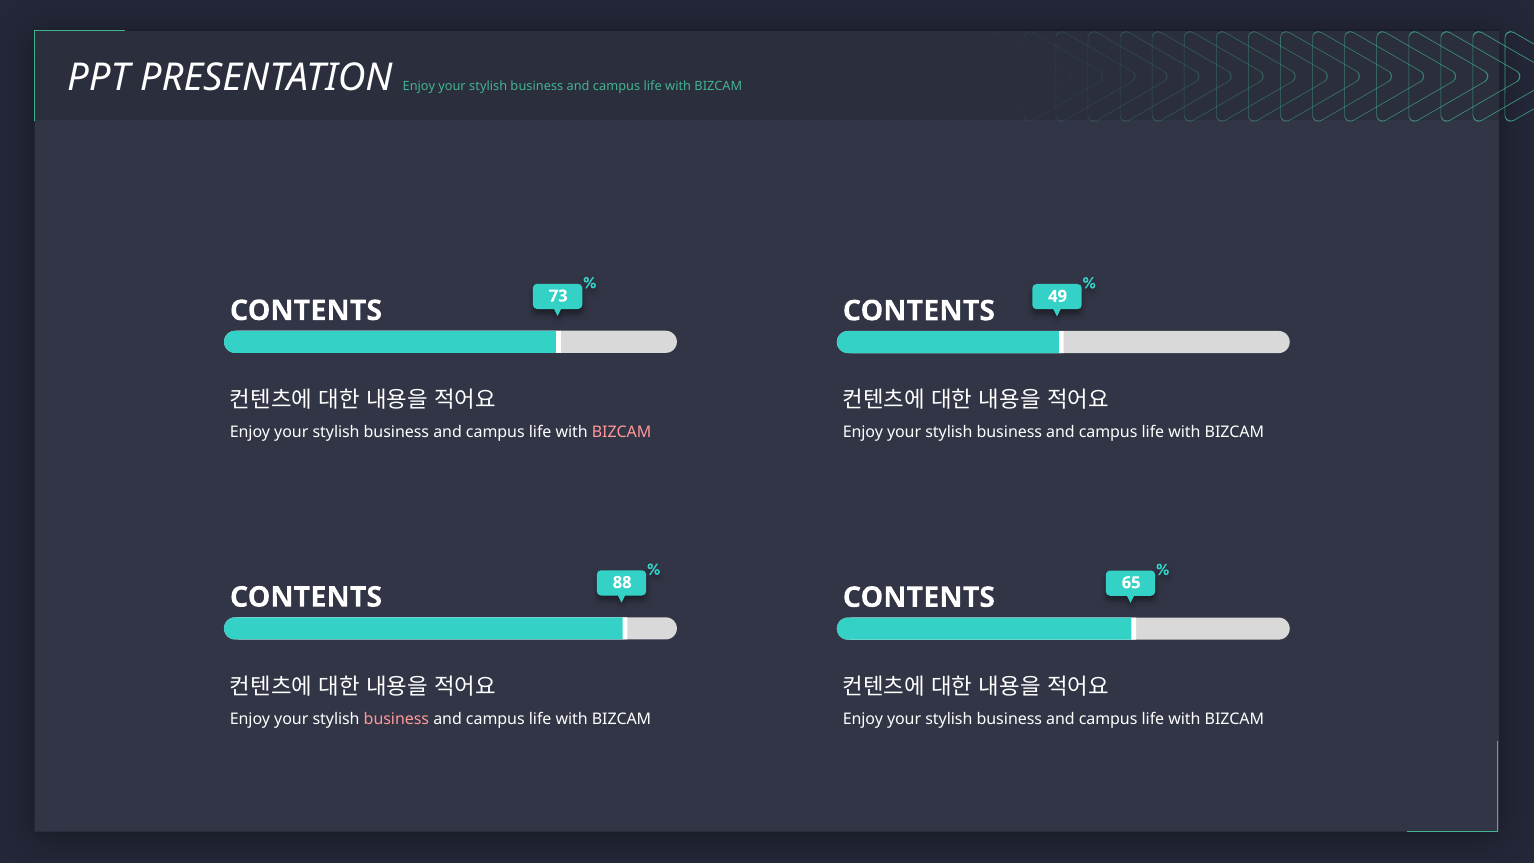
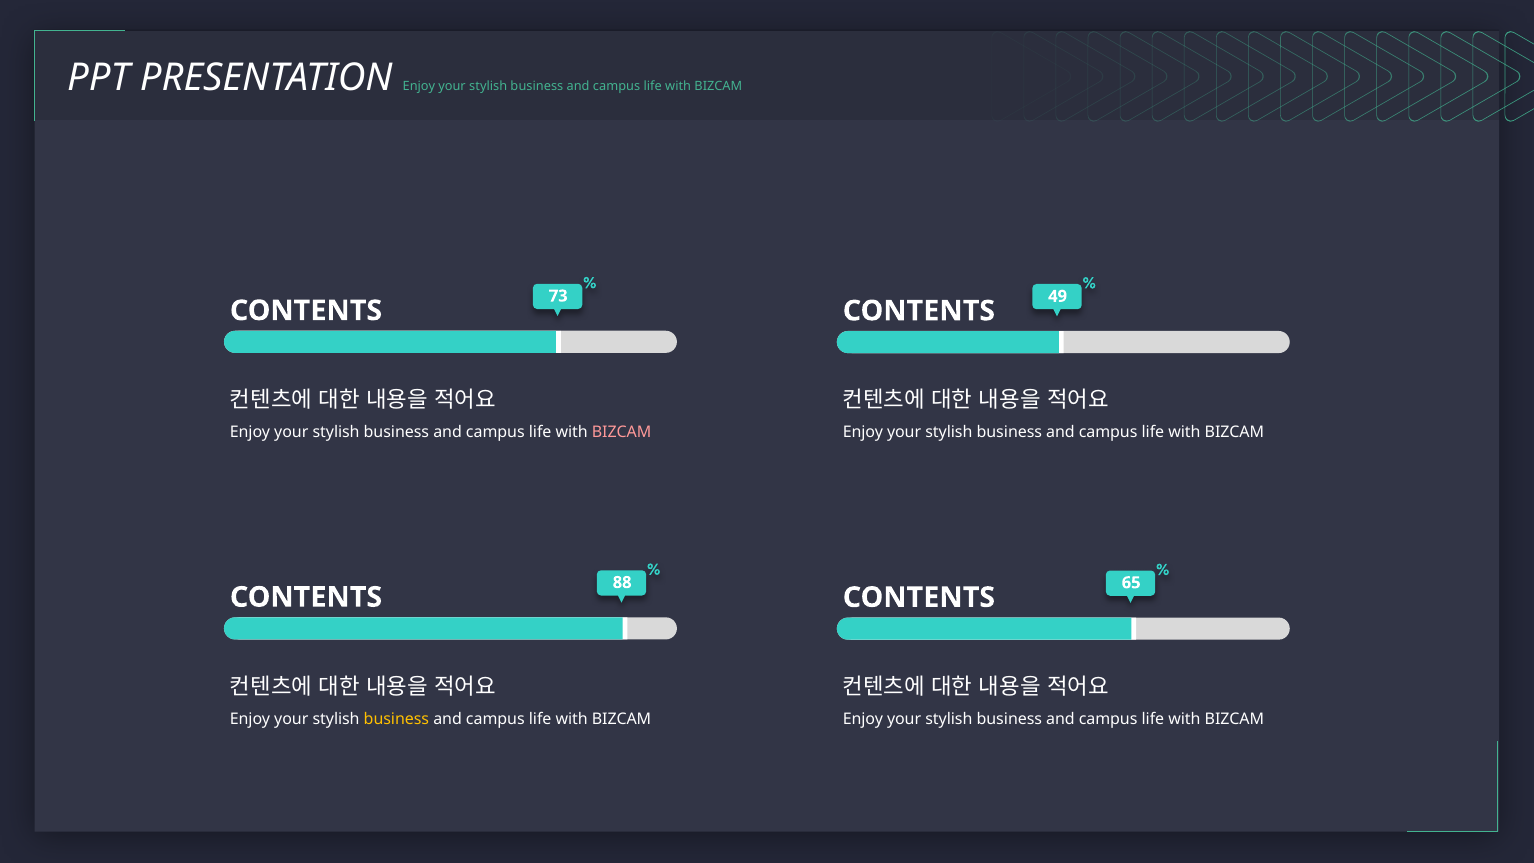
business at (396, 719) colour: pink -> yellow
